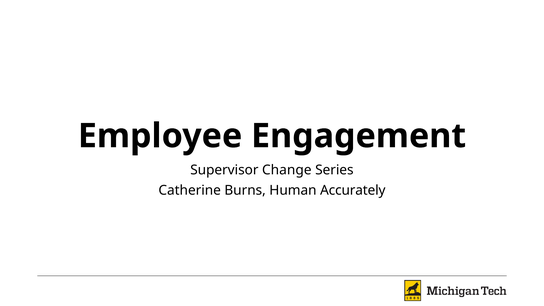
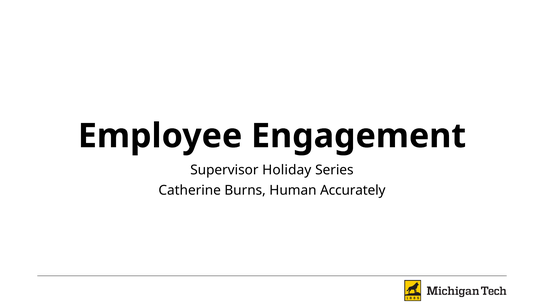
Change: Change -> Holiday
